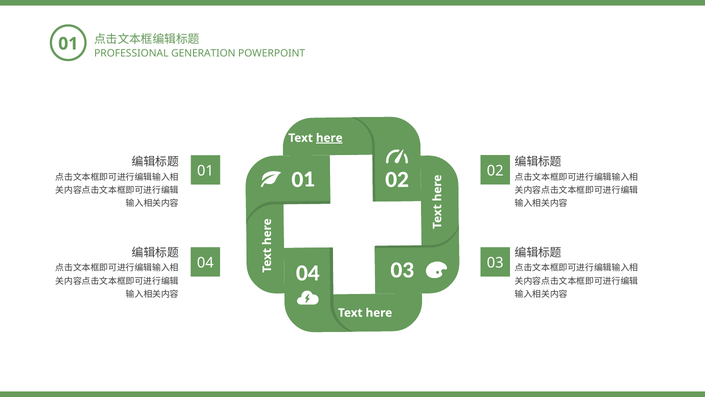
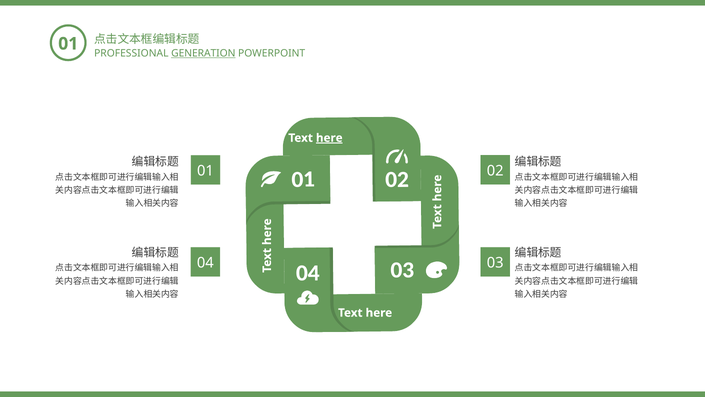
GENERATION underline: none -> present
